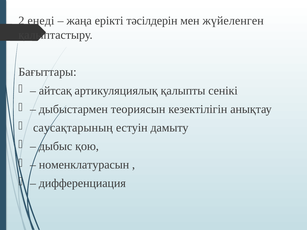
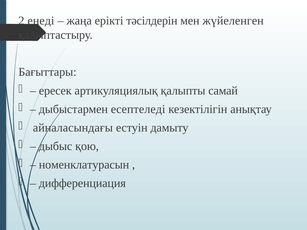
айтсақ: айтсақ -> ересек
сенікі: сенікі -> самай
теориясын: теориясын -> есептеледі
саусақтарының: саусақтарының -> айналасындағы
